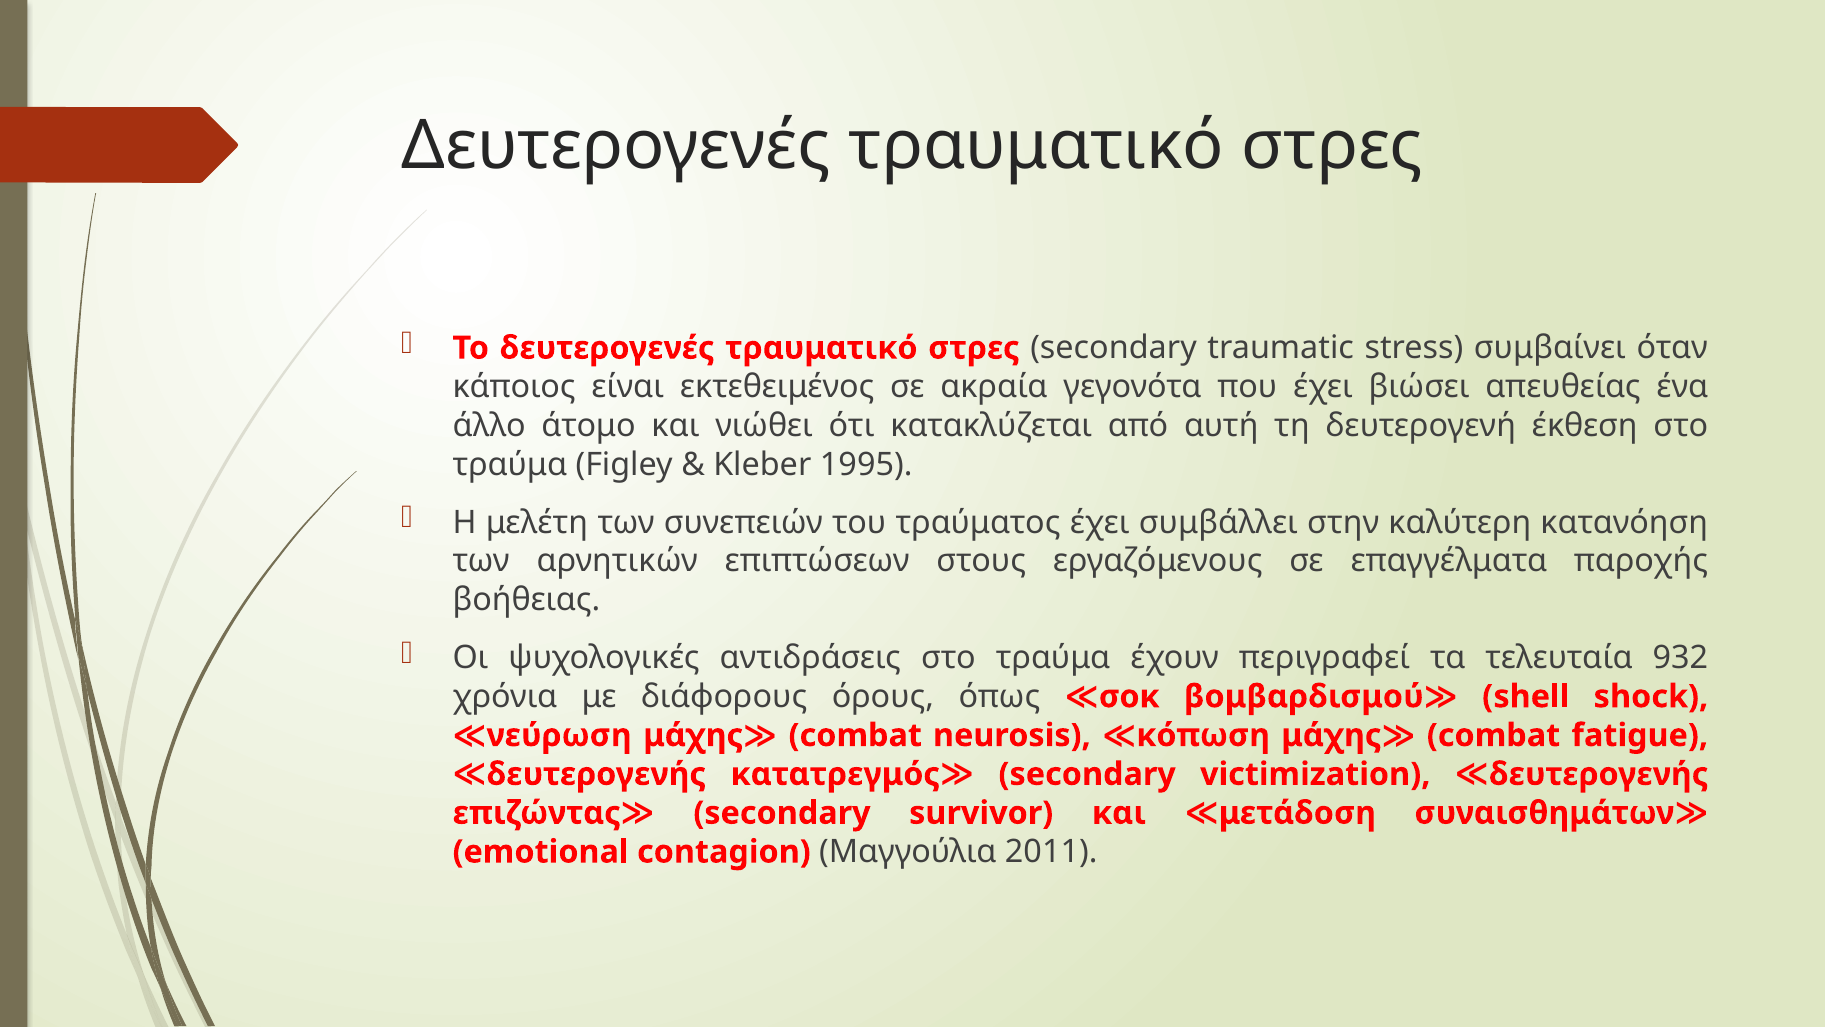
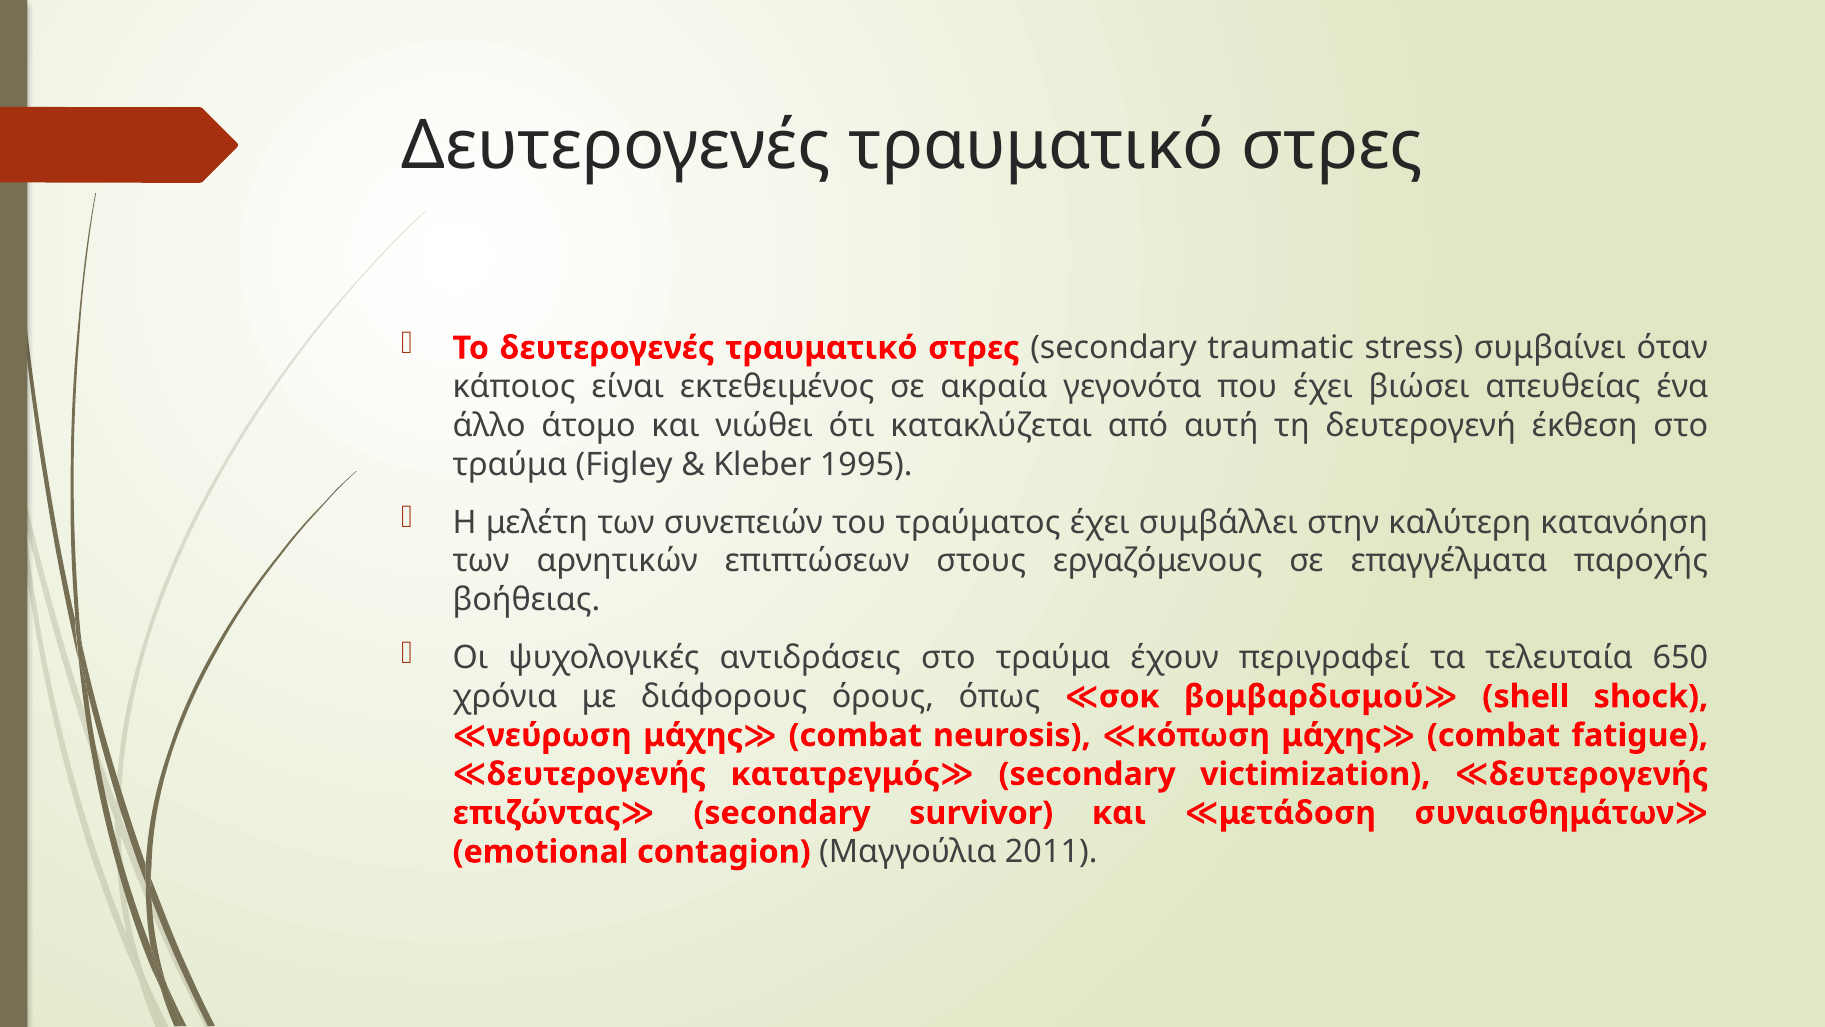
932: 932 -> 650
